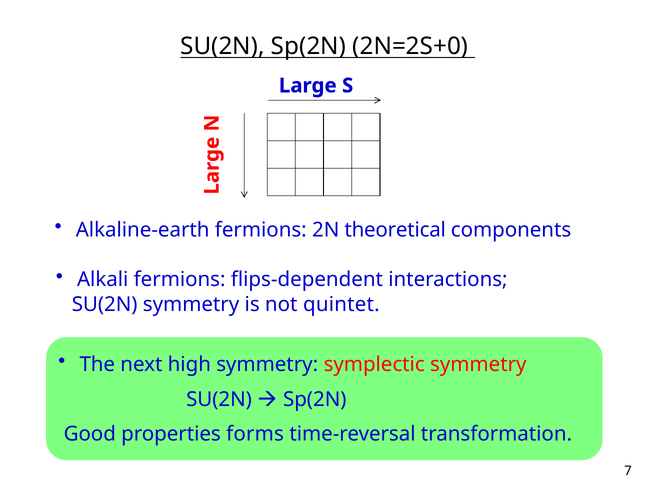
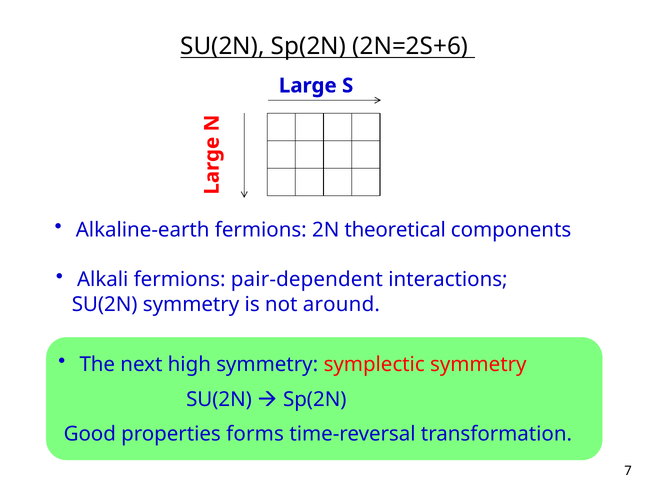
2N=2S+0: 2N=2S+0 -> 2N=2S+6
flips-dependent: flips-dependent -> pair-dependent
quintet: quintet -> around
